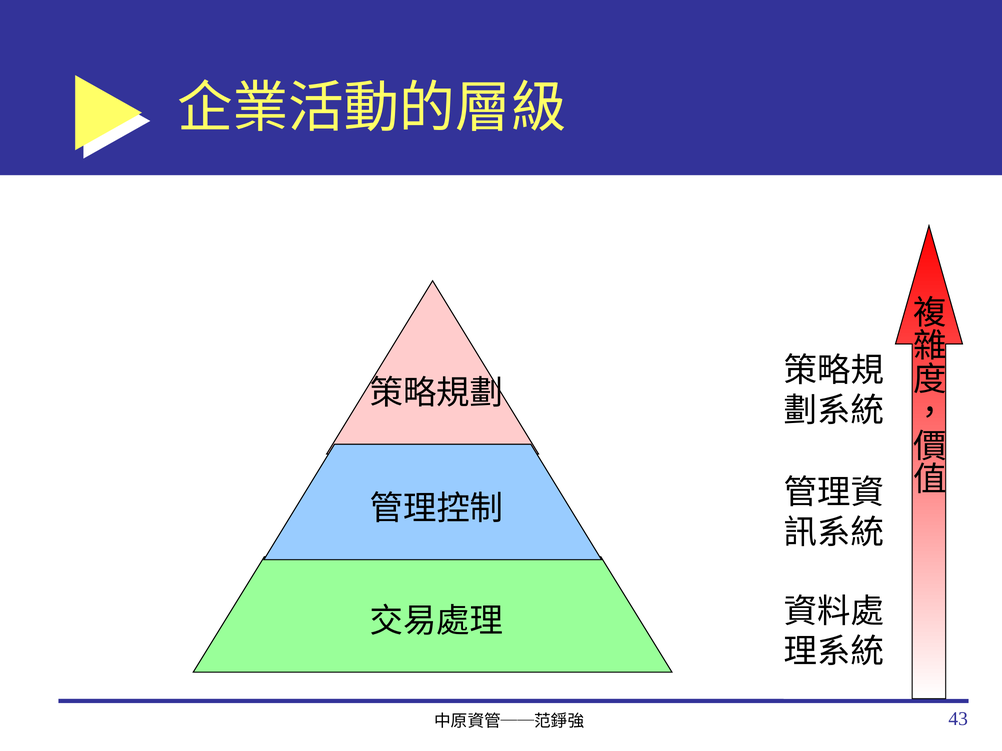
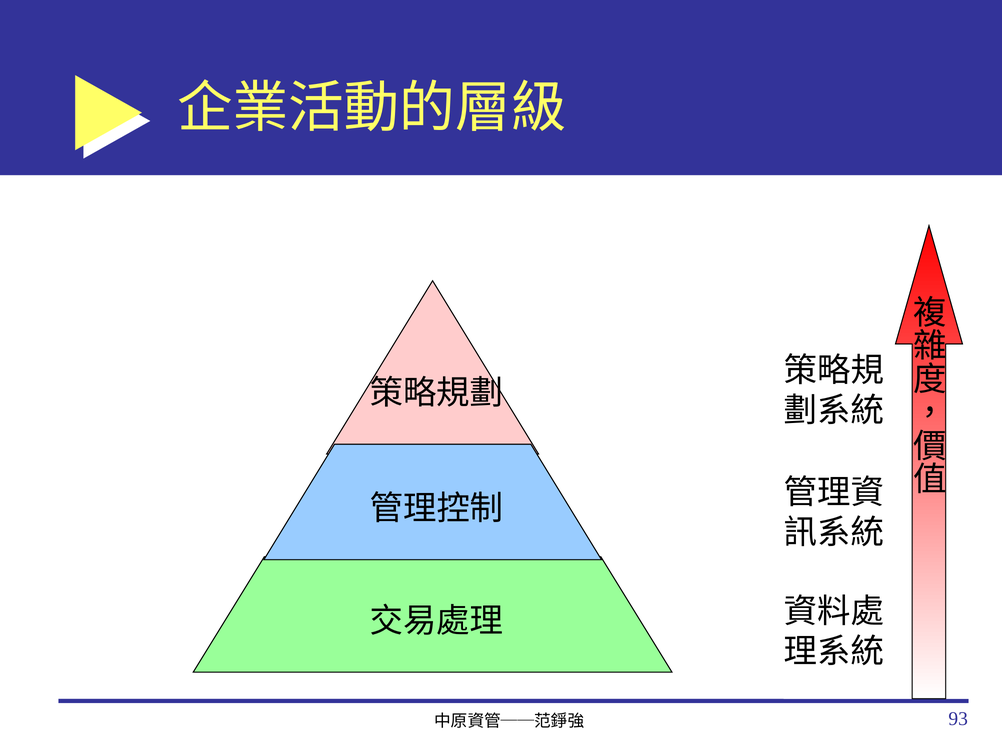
43: 43 -> 93
